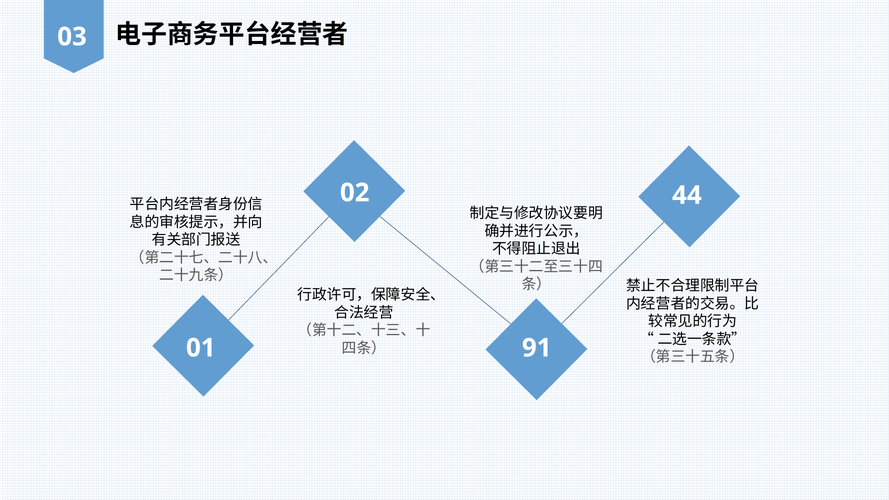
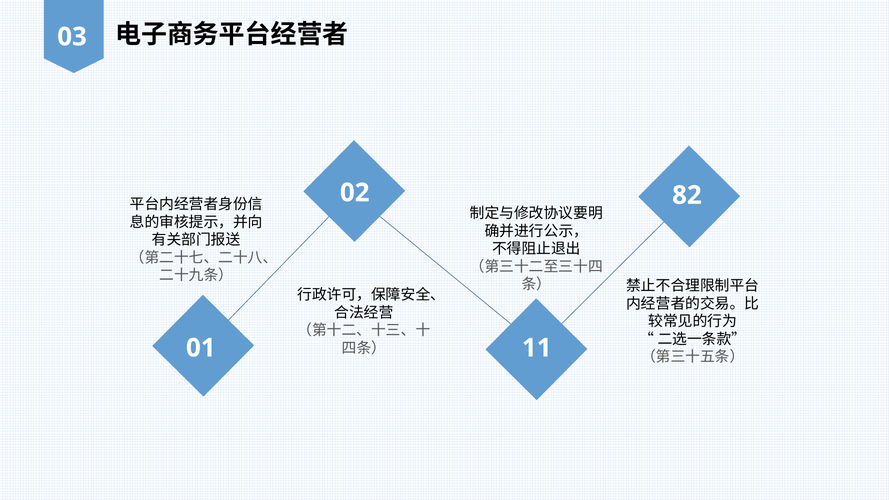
44: 44 -> 82
91: 91 -> 11
